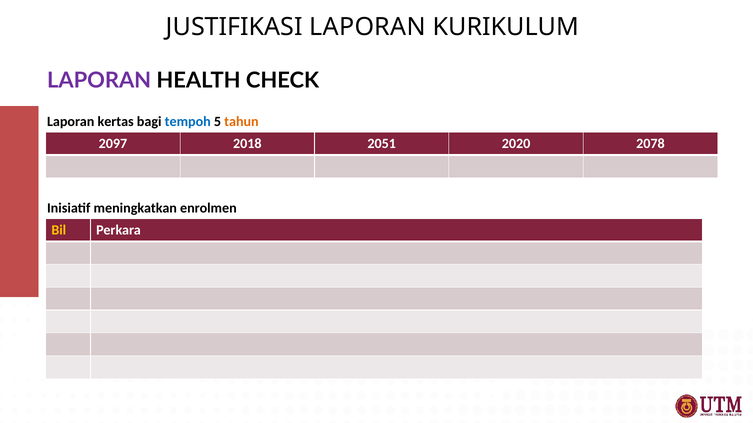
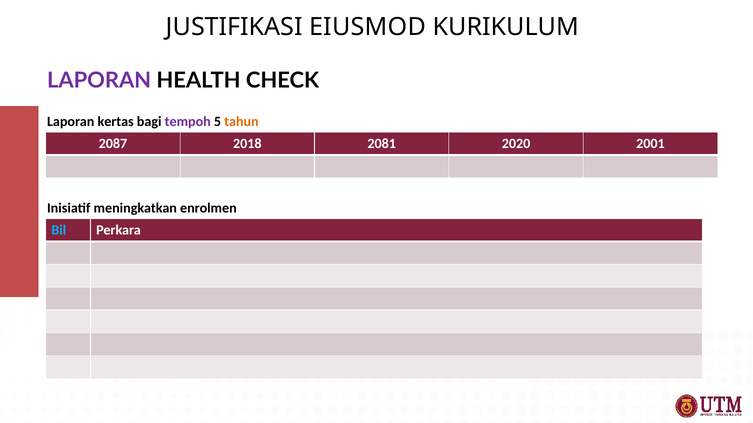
JUSTIFIKASI LAPORAN: LAPORAN -> EIUSMOD
tempoh colour: blue -> purple
2097: 2097 -> 2087
2051: 2051 -> 2081
2078: 2078 -> 2001
Bil colour: yellow -> light blue
